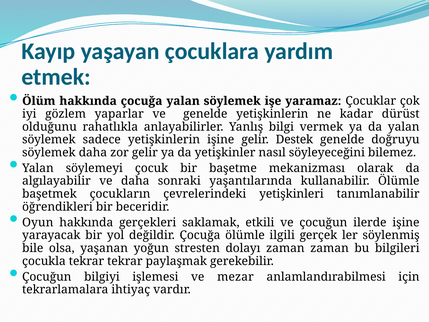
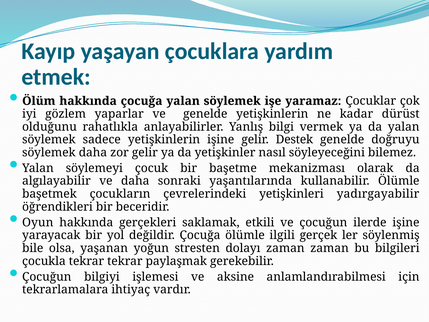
tanımlanabilir: tanımlanabilir -> yadırgayabilir
mezar: mezar -> aksine
